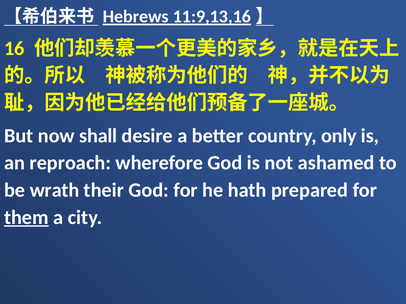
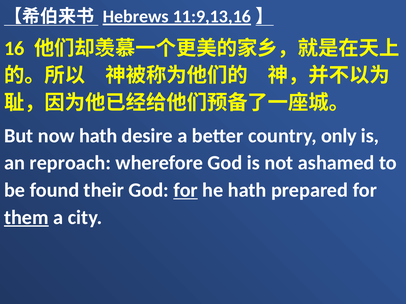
now shall: shall -> hath
wrath: wrath -> found
for at (186, 190) underline: none -> present
